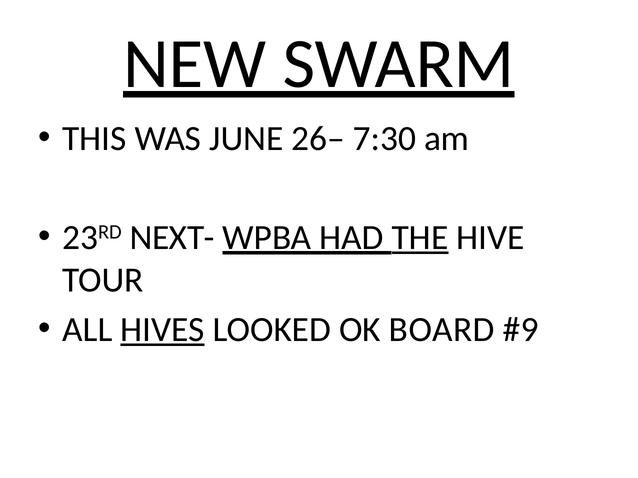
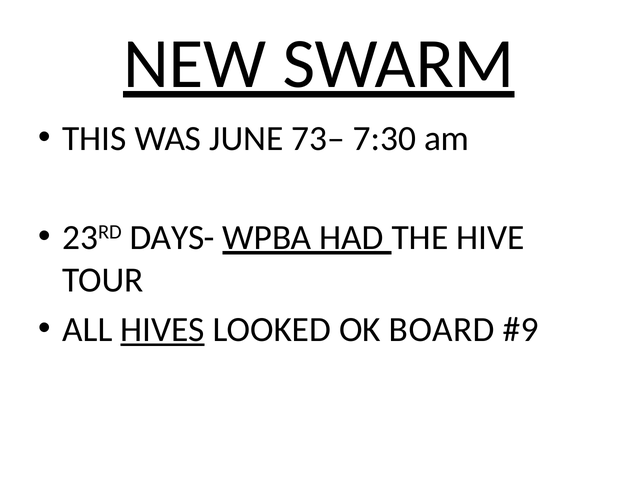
26–: 26– -> 73–
NEXT-: NEXT- -> DAYS-
THE underline: present -> none
